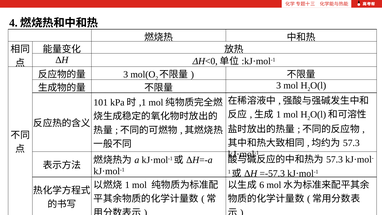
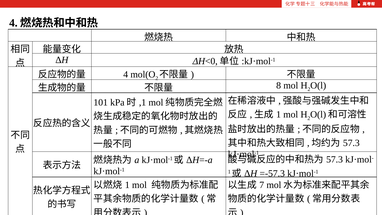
3 at (126, 75): 3 -> 4
3 at (279, 85): 3 -> 8
6: 6 -> 7
